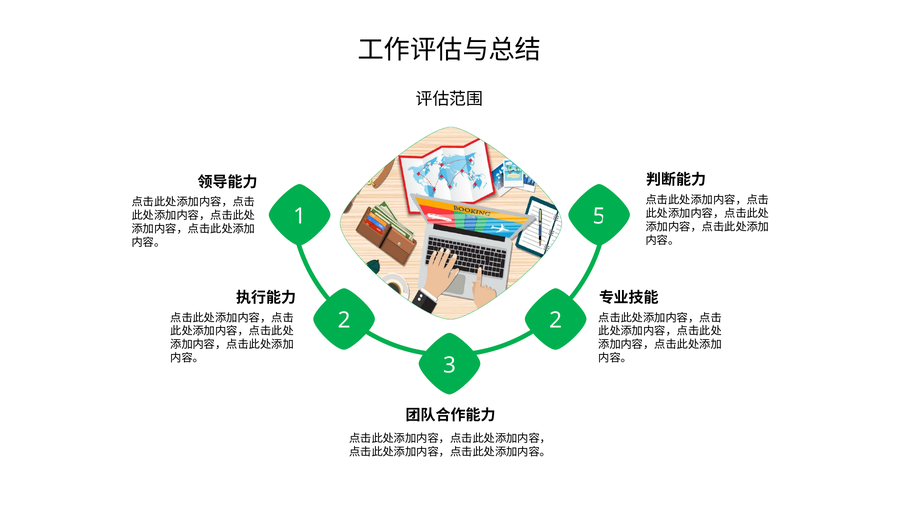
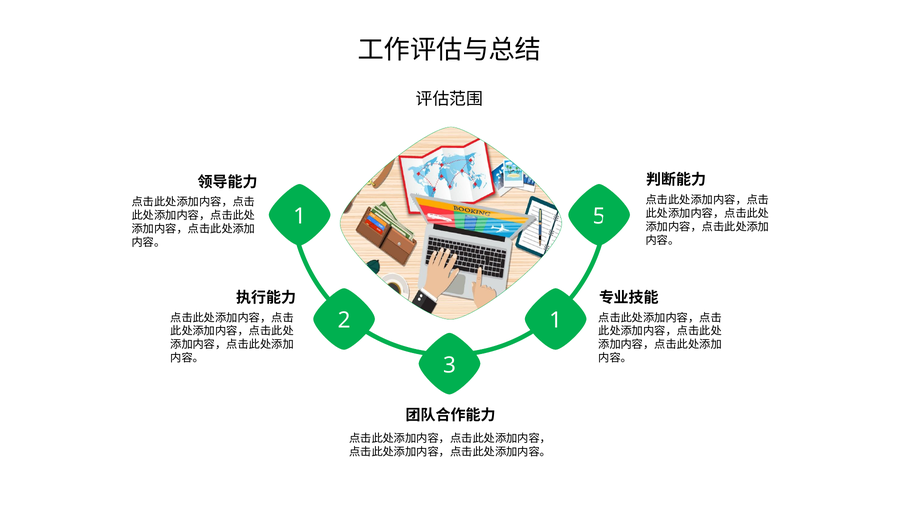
2 2: 2 -> 1
